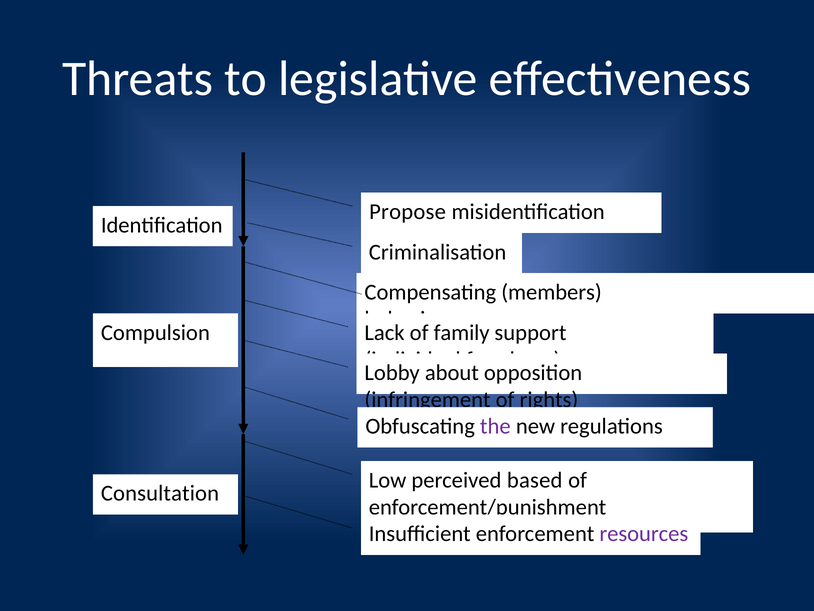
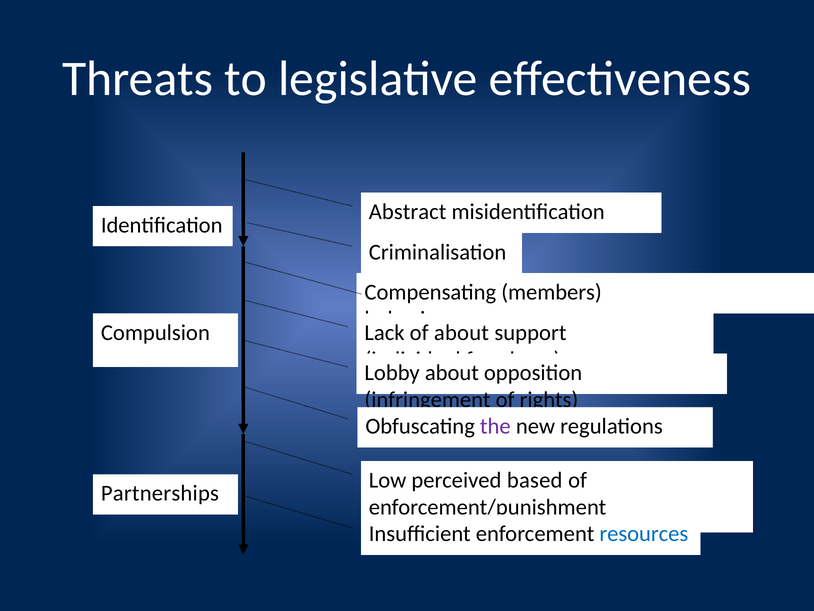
Propose: Propose -> Abstract
family at (462, 332): family -> about
Consultation: Consultation -> Partnerships
resources colour: purple -> blue
